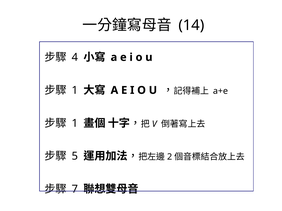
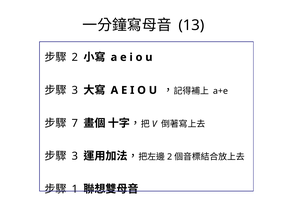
14: 14 -> 13
4 at (75, 57): 4 -> 2
1 at (75, 90): 1 -> 3
1 at (75, 123): 1 -> 7
5 at (75, 157): 5 -> 3
7: 7 -> 1
